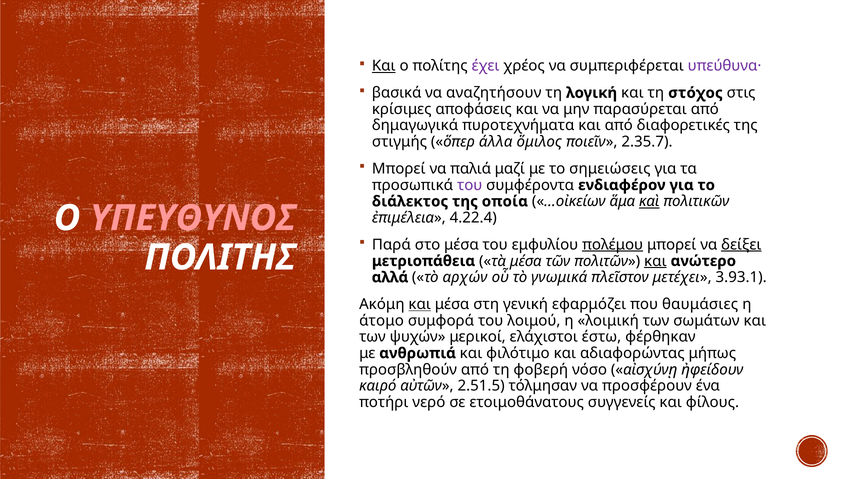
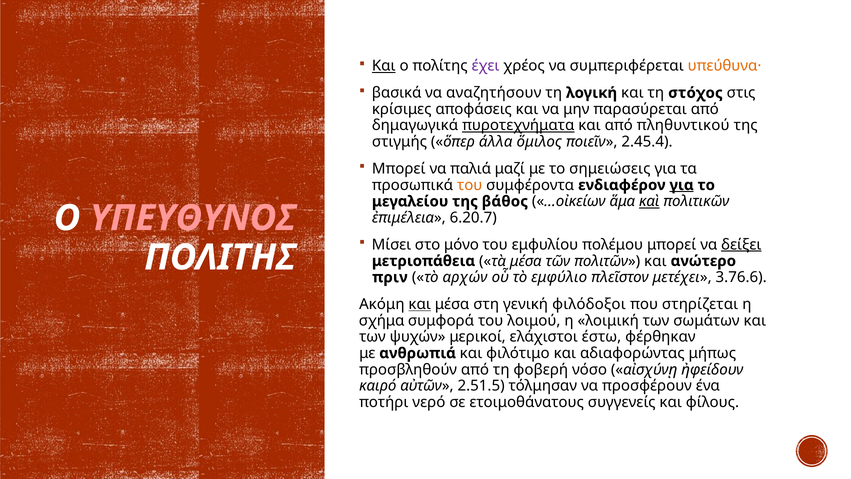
υπεύθυνα· colour: purple -> orange
πυροτεχνήματα underline: none -> present
διαφορετικές: διαφορετικές -> πληθυντικού
2.35.7: 2.35.7 -> 2.45.4
του at (470, 185) colour: purple -> orange
για at (682, 185) underline: none -> present
διάλεκτος: διάλεκτος -> μεγαλείου
οποία: οποία -> βάθος
4.22.4: 4.22.4 -> 6.20.7
Παρά: Παρά -> Μίσει
στο μέσα: μέσα -> μόνο
πολέμου underline: present -> none
και at (655, 261) underline: present -> none
αλλά: αλλά -> πριν
γνωμικά: γνωμικά -> εμφύλιο
3.93.1: 3.93.1 -> 3.76.6
εφαρμόζει: εφαρμόζει -> φιλόδοξοι
θαυμάσιες: θαυμάσιες -> στηρίζεται
άτομο: άτομο -> σχήμα
